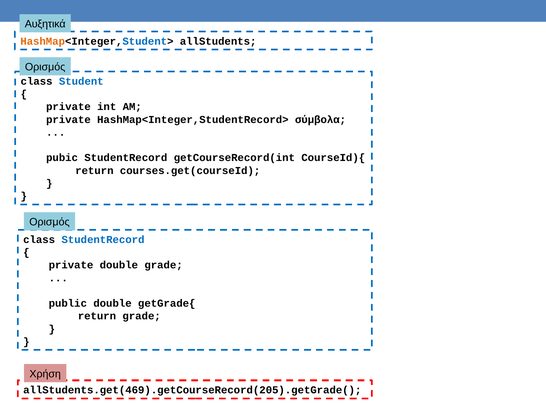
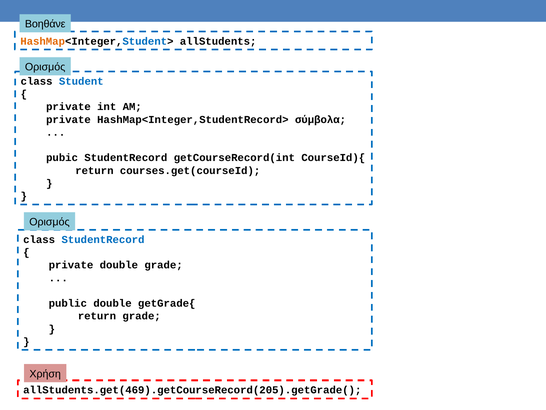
Αυξητικά: Αυξητικά -> Βοηθάνε
